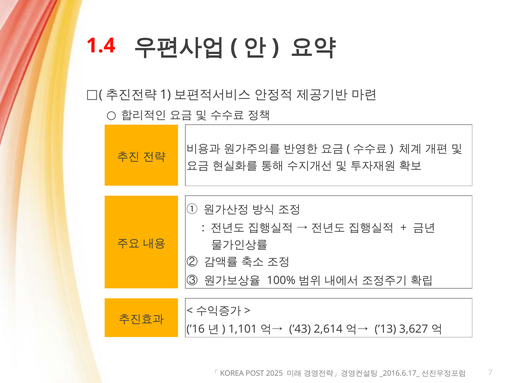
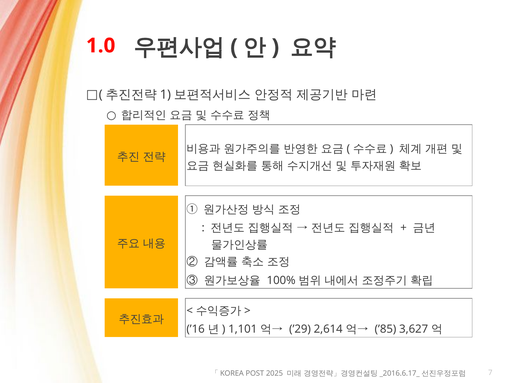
1.4: 1.4 -> 1.0
’43: ’43 -> ’29
’13: ’13 -> ’85
